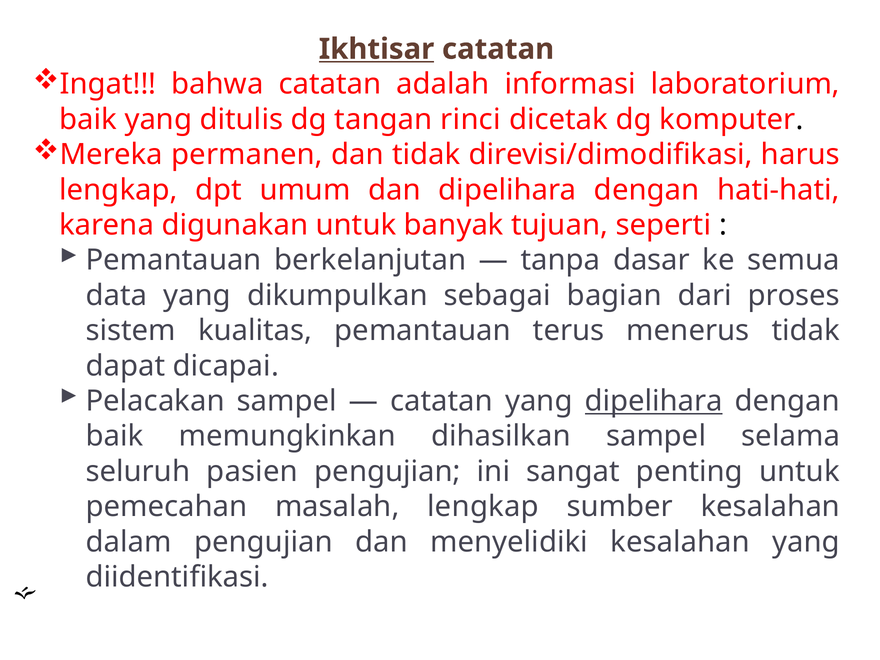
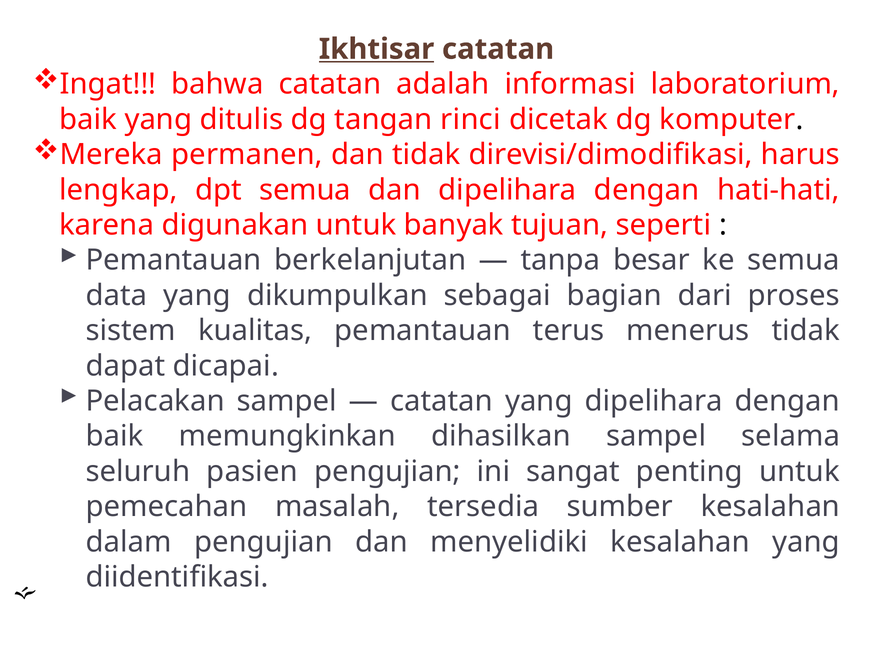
dpt umum: umum -> semua
dasar: dasar -> besar
dipelihara at (654, 401) underline: present -> none
masalah lengkap: lengkap -> tersedia
